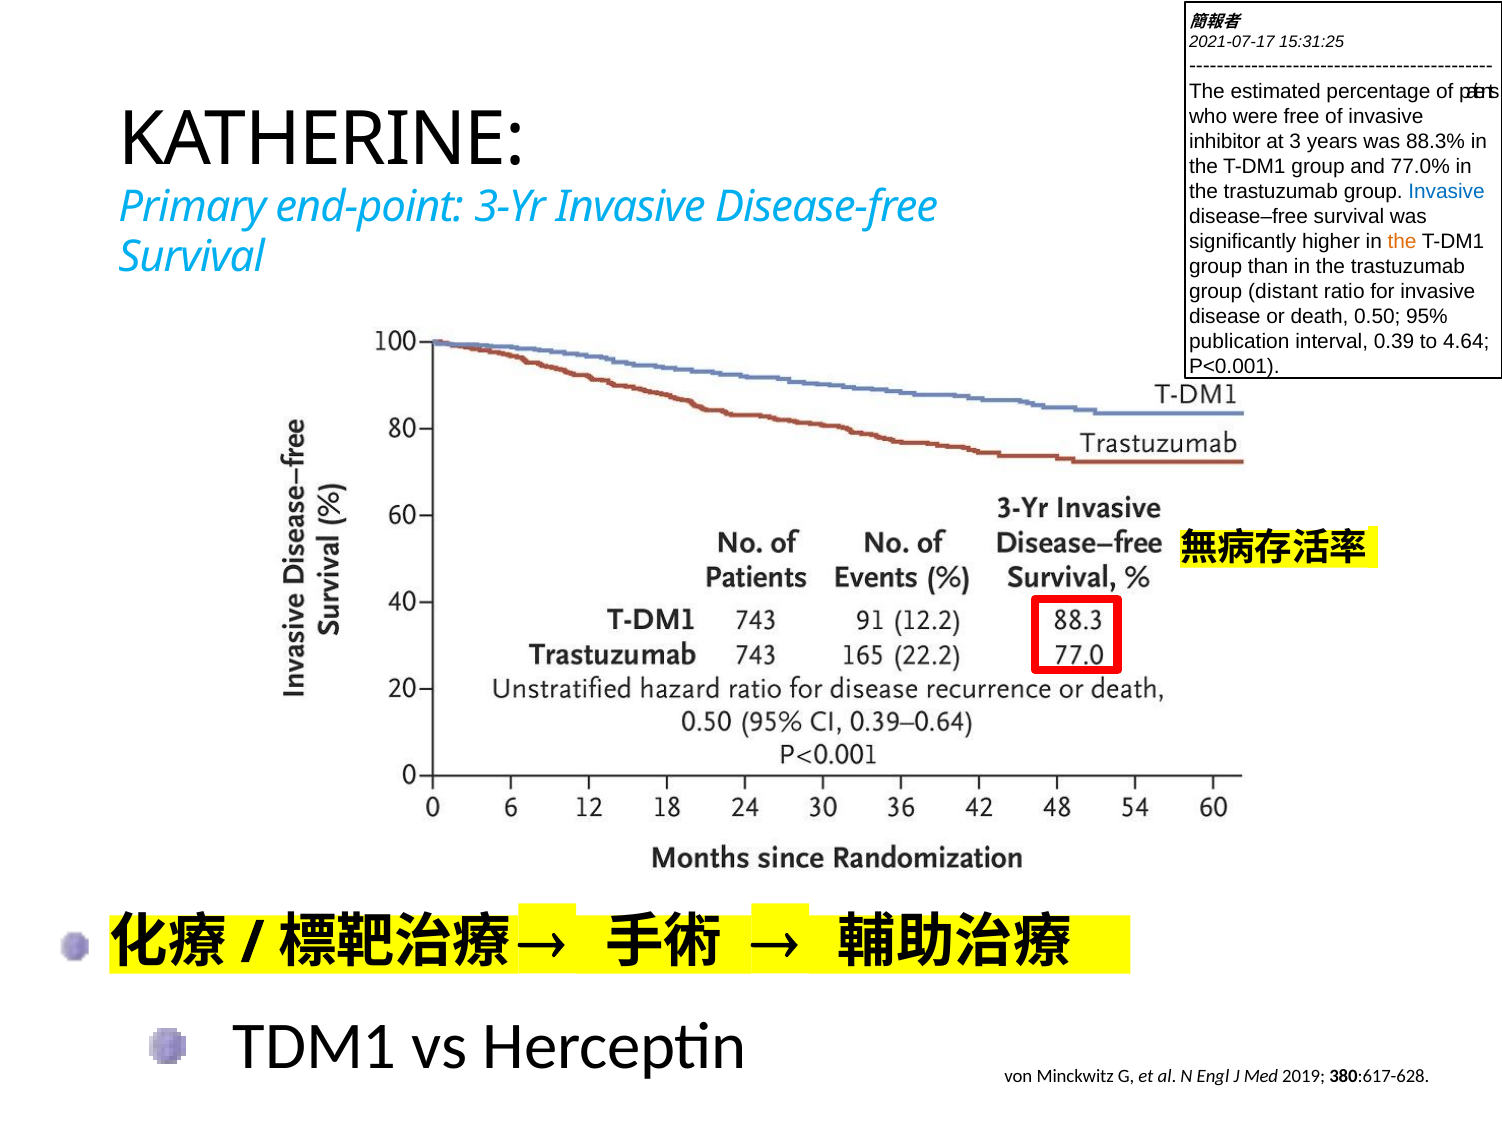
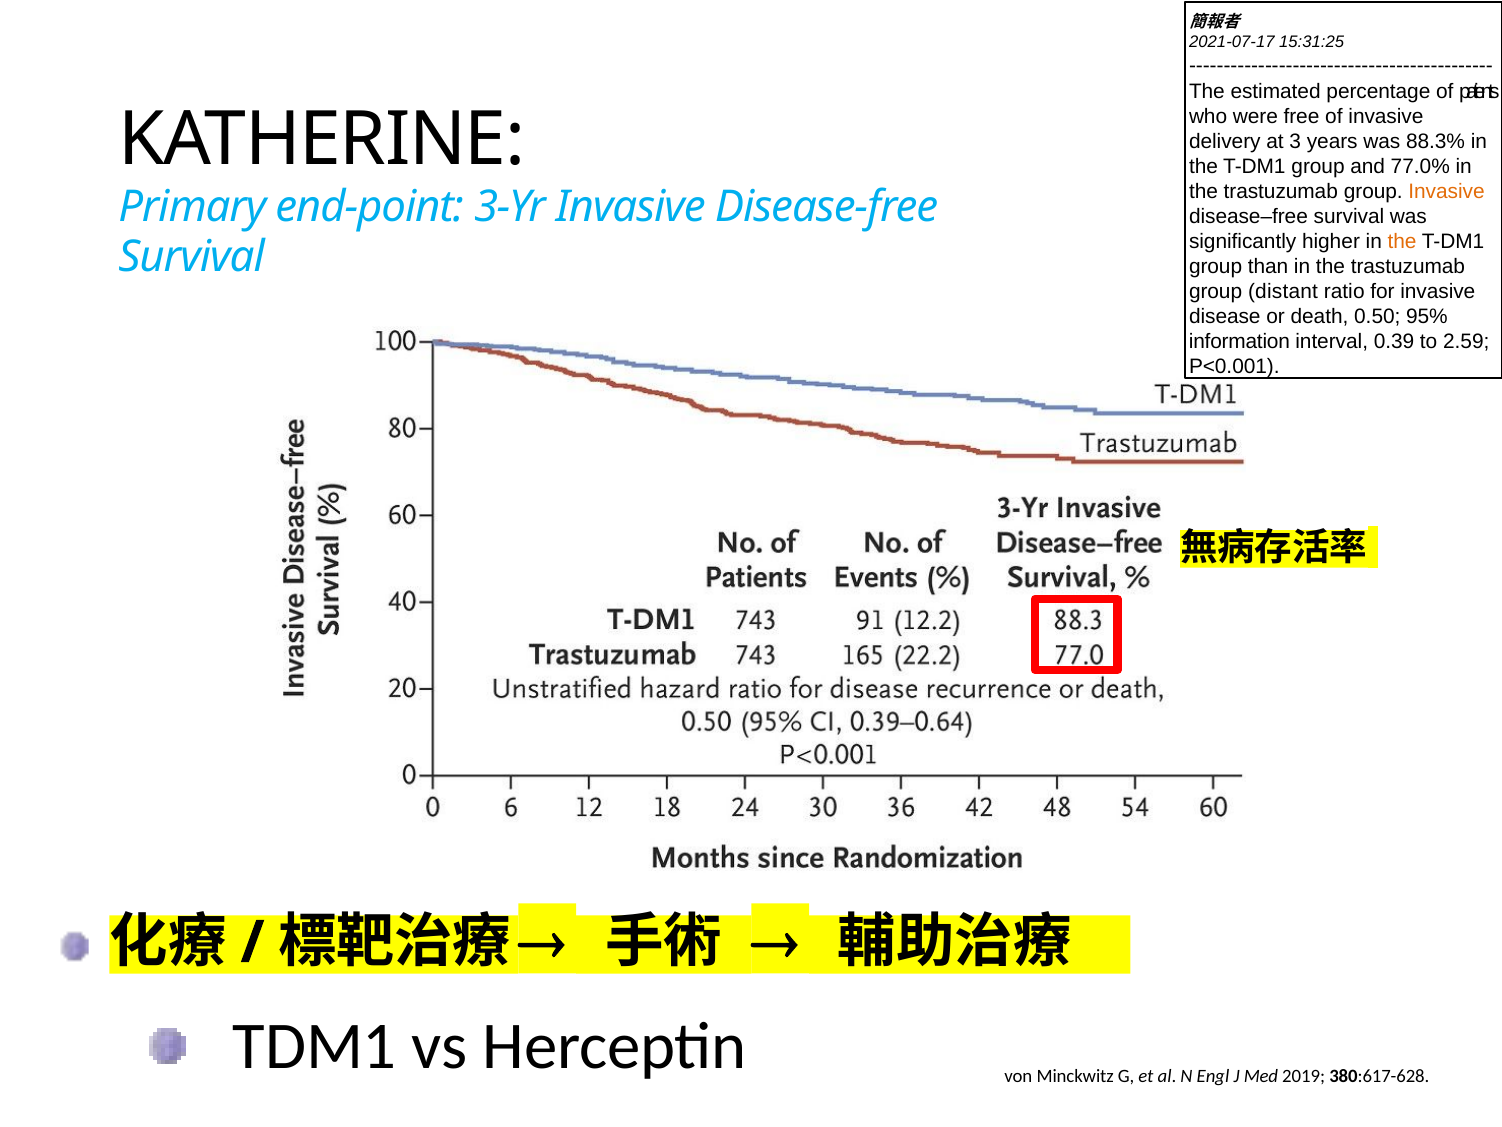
inhibitor: inhibitor -> delivery
Invasive at (1446, 191) colour: blue -> orange
publication: publication -> information
4.64: 4.64 -> 2.59
